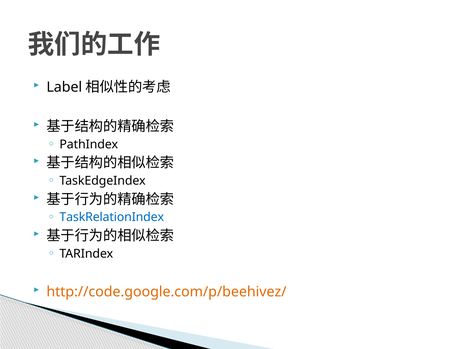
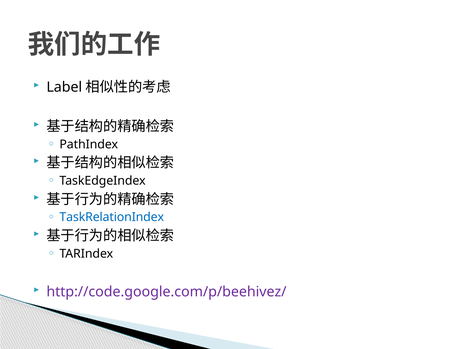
http://code.google.com/p/beehivez/ colour: orange -> purple
